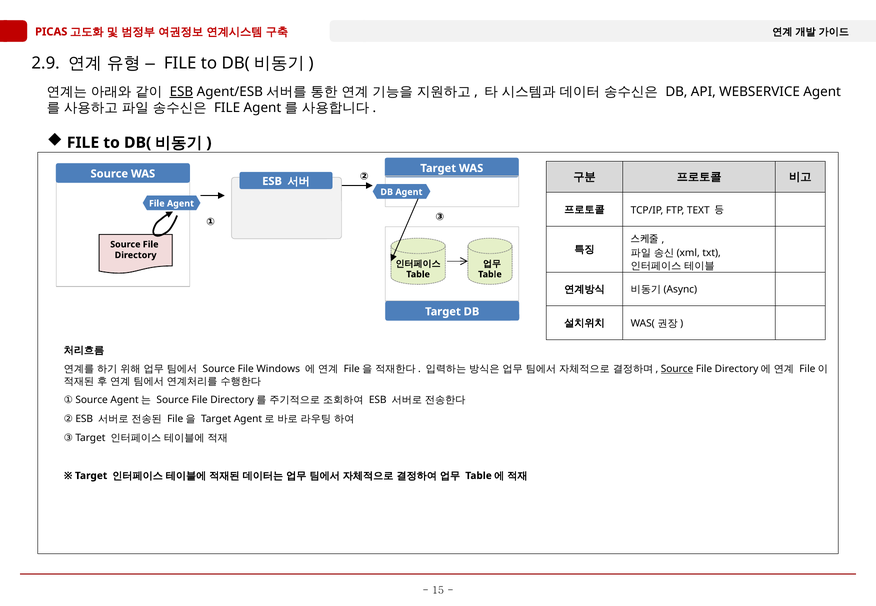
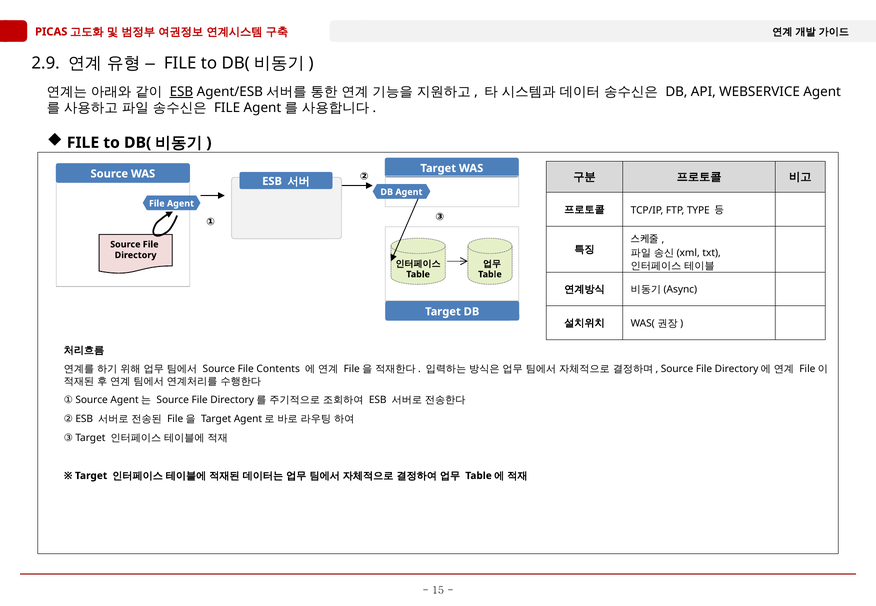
TEXT: TEXT -> TYPE
Windows: Windows -> Contents
Source at (677, 369) underline: present -> none
